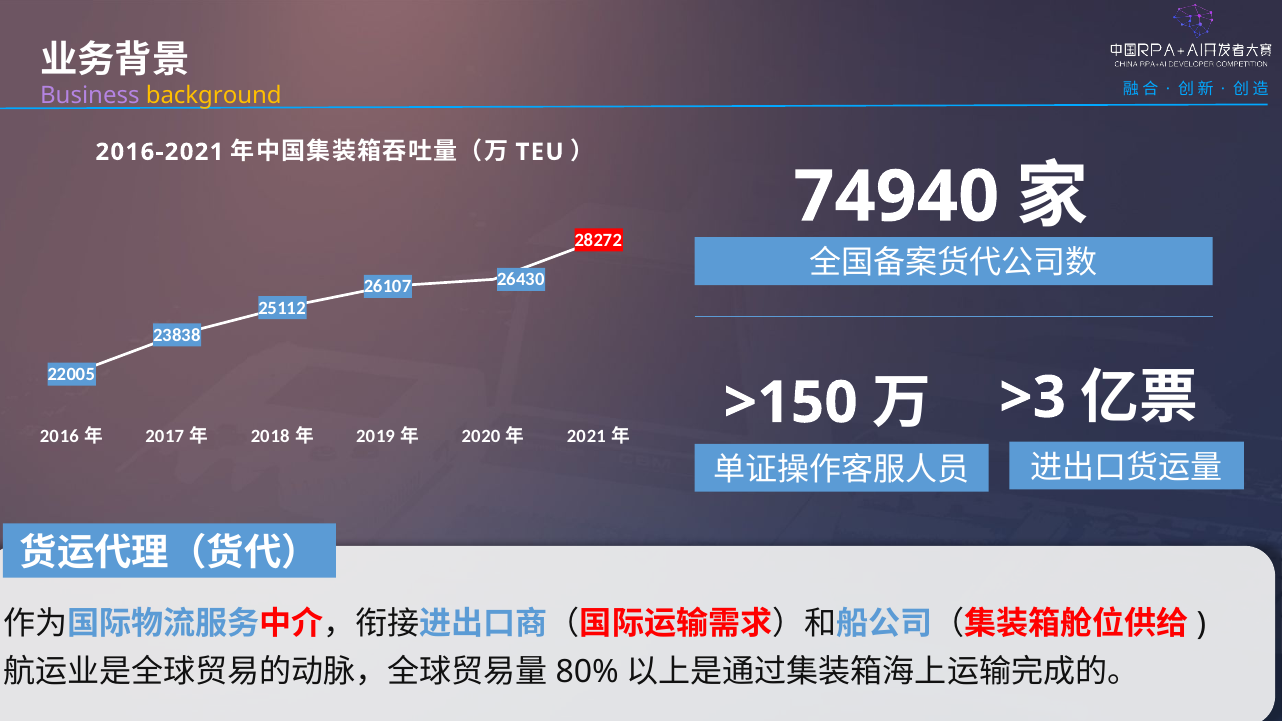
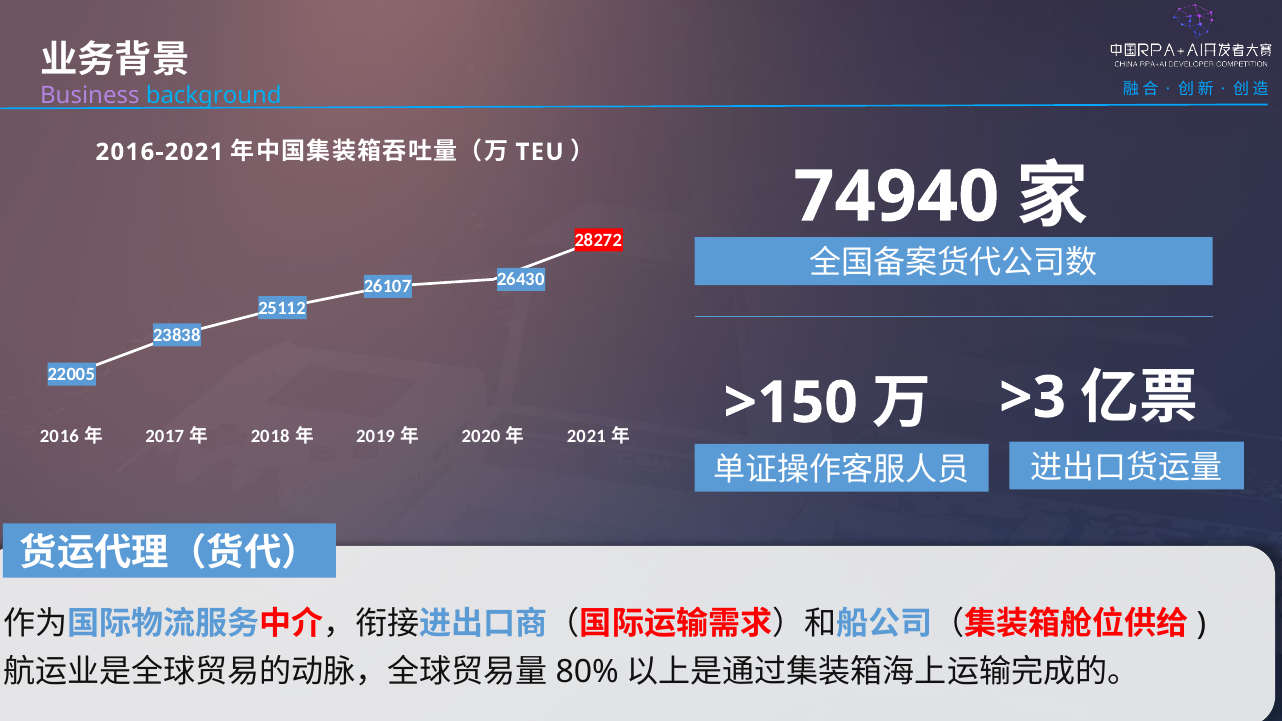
background colour: yellow -> light blue
